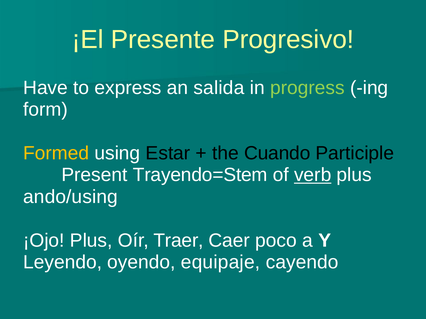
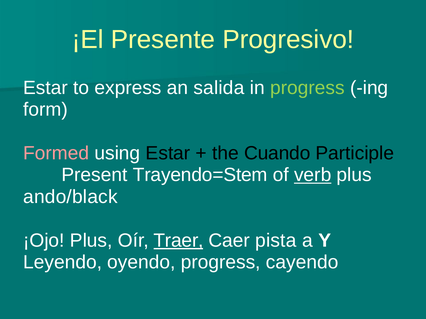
Have at (46, 88): Have -> Estar
Formed colour: yellow -> pink
ando/using: ando/using -> ando/black
Traer underline: none -> present
poco: poco -> pista
oyendo equipaje: equipaje -> progress
